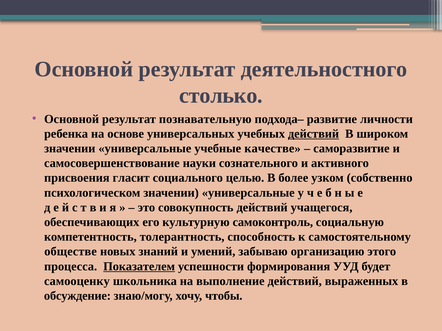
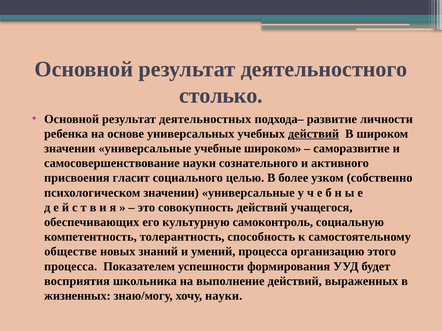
познавательную: познавательную -> деятельностных
учебные качестве: качестве -> широком
умений забываю: забываю -> процесса
Показателем underline: present -> none
самооценку: самооценку -> восприятия
обсуждение: обсуждение -> жизненных
хочу чтобы: чтобы -> науки
